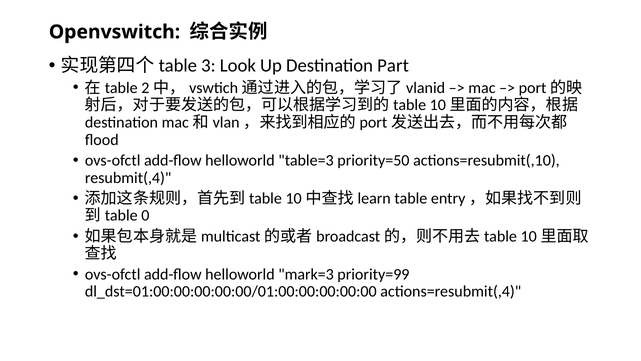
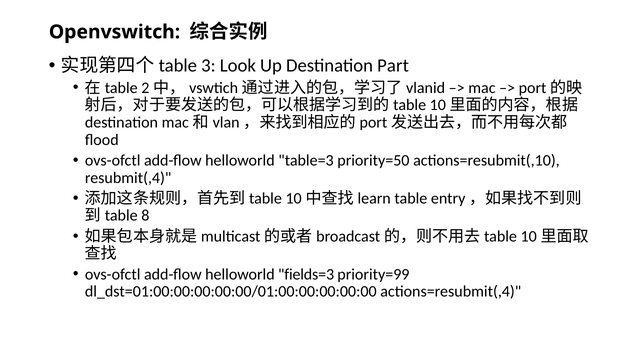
0: 0 -> 8
mark=3: mark=3 -> fields=3
